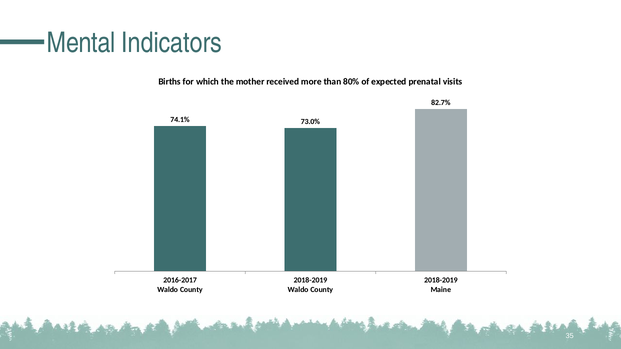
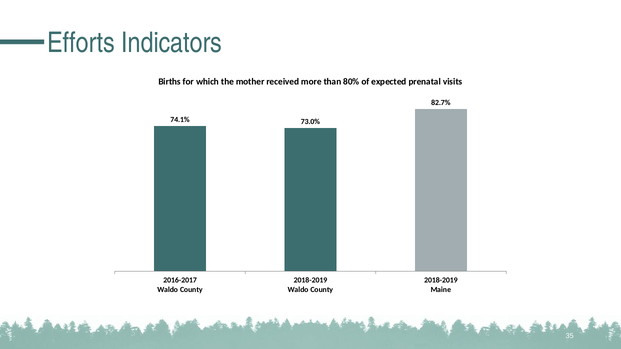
Mental: Mental -> Efforts
